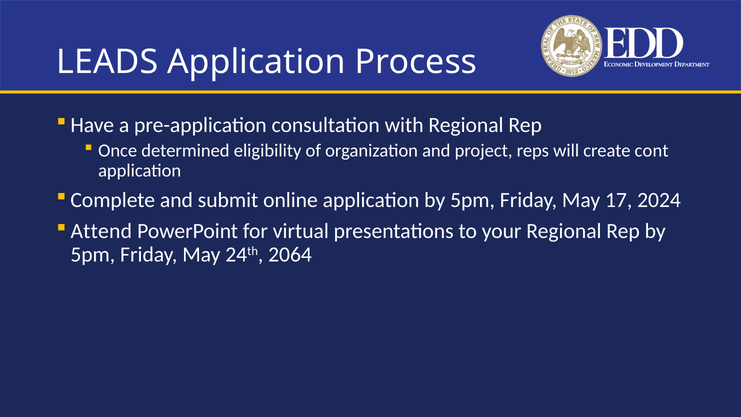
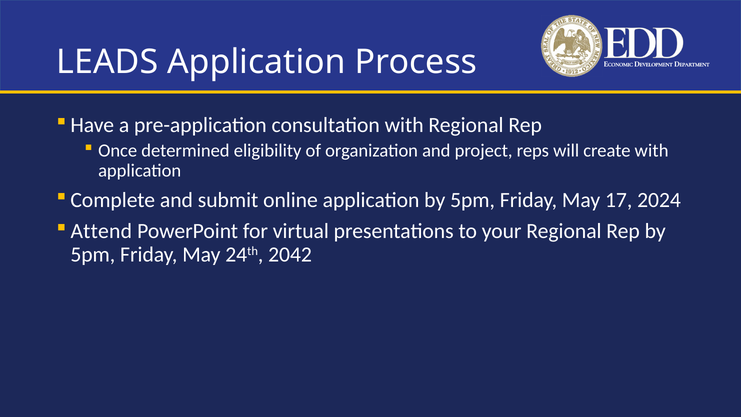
create cont: cont -> with
2064: 2064 -> 2042
